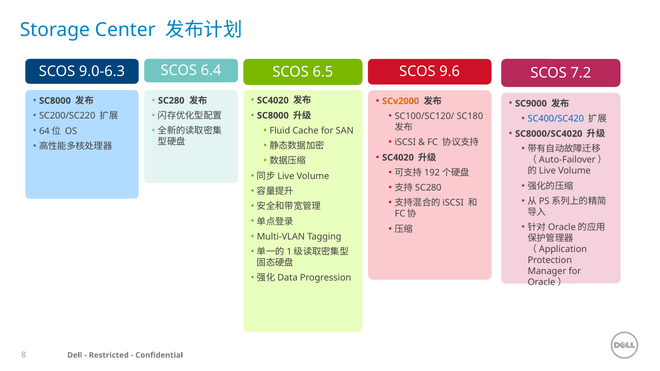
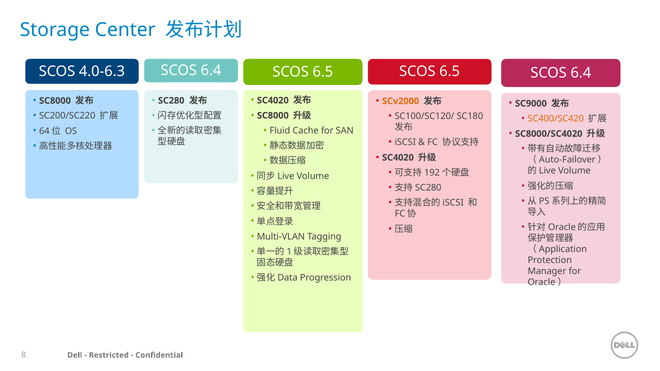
9.0-6.3: 9.0-6.3 -> 4.0-6.3
6.5 SCOS 9.6: 9.6 -> 6.5
7.2 at (581, 73): 7.2 -> 6.4
SC400/SC420 colour: blue -> orange
